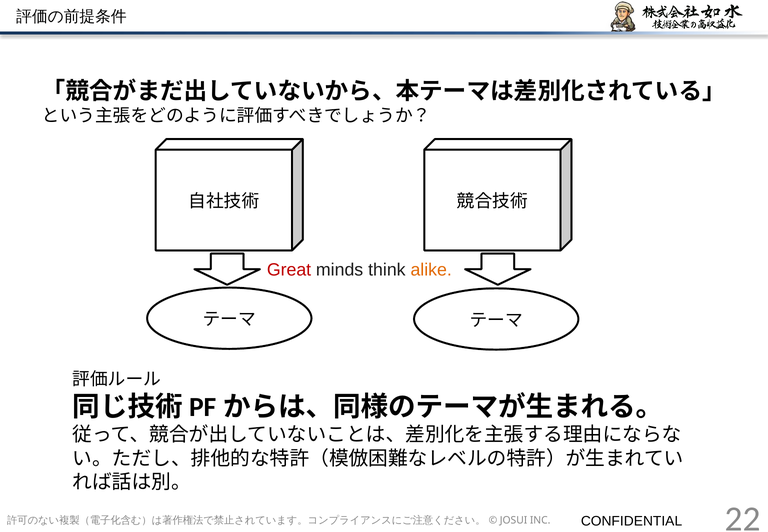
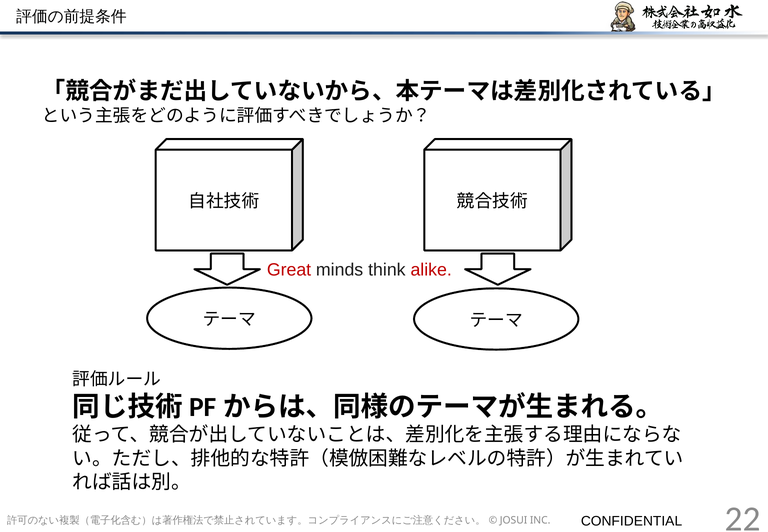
alike colour: orange -> red
